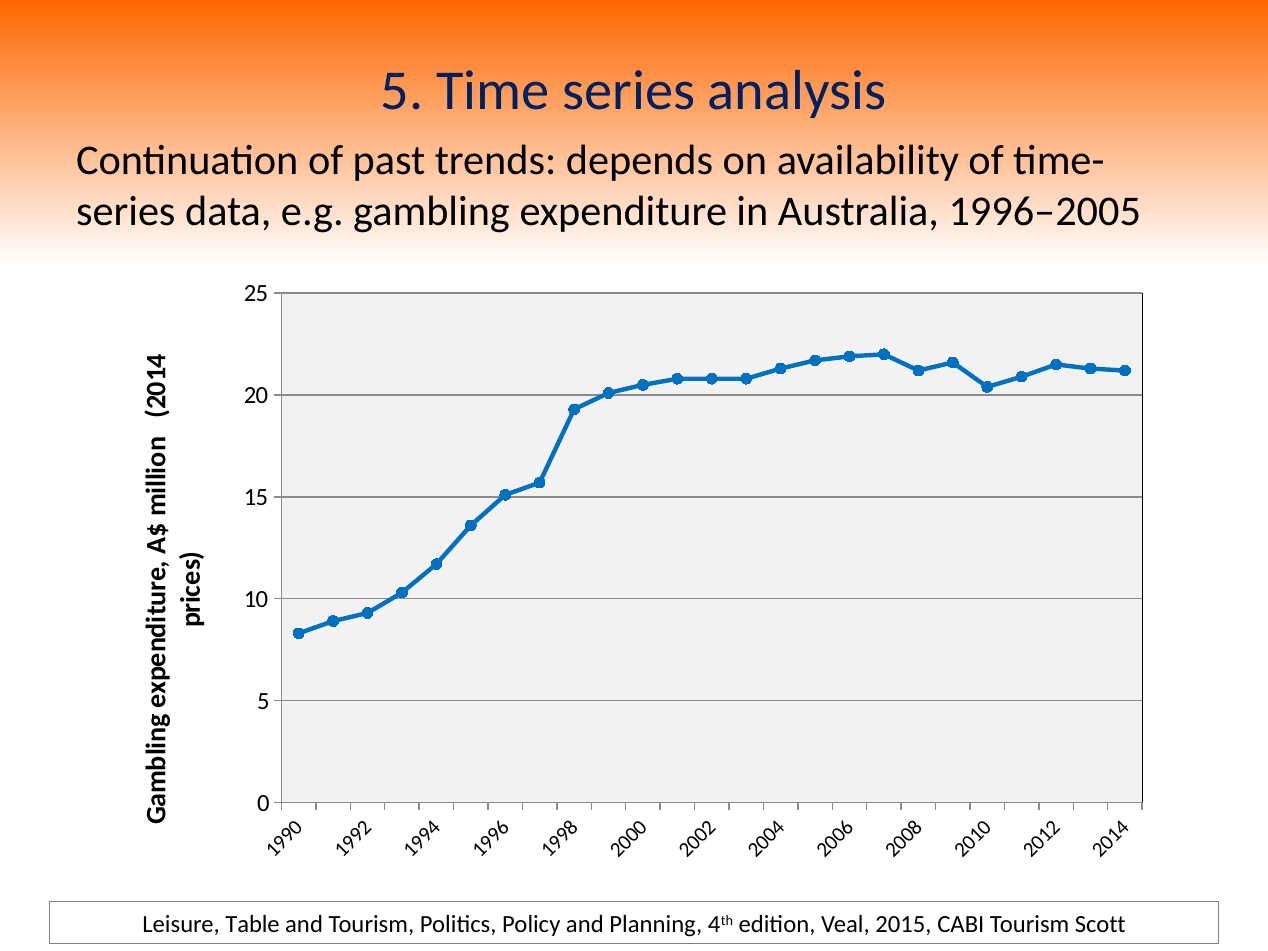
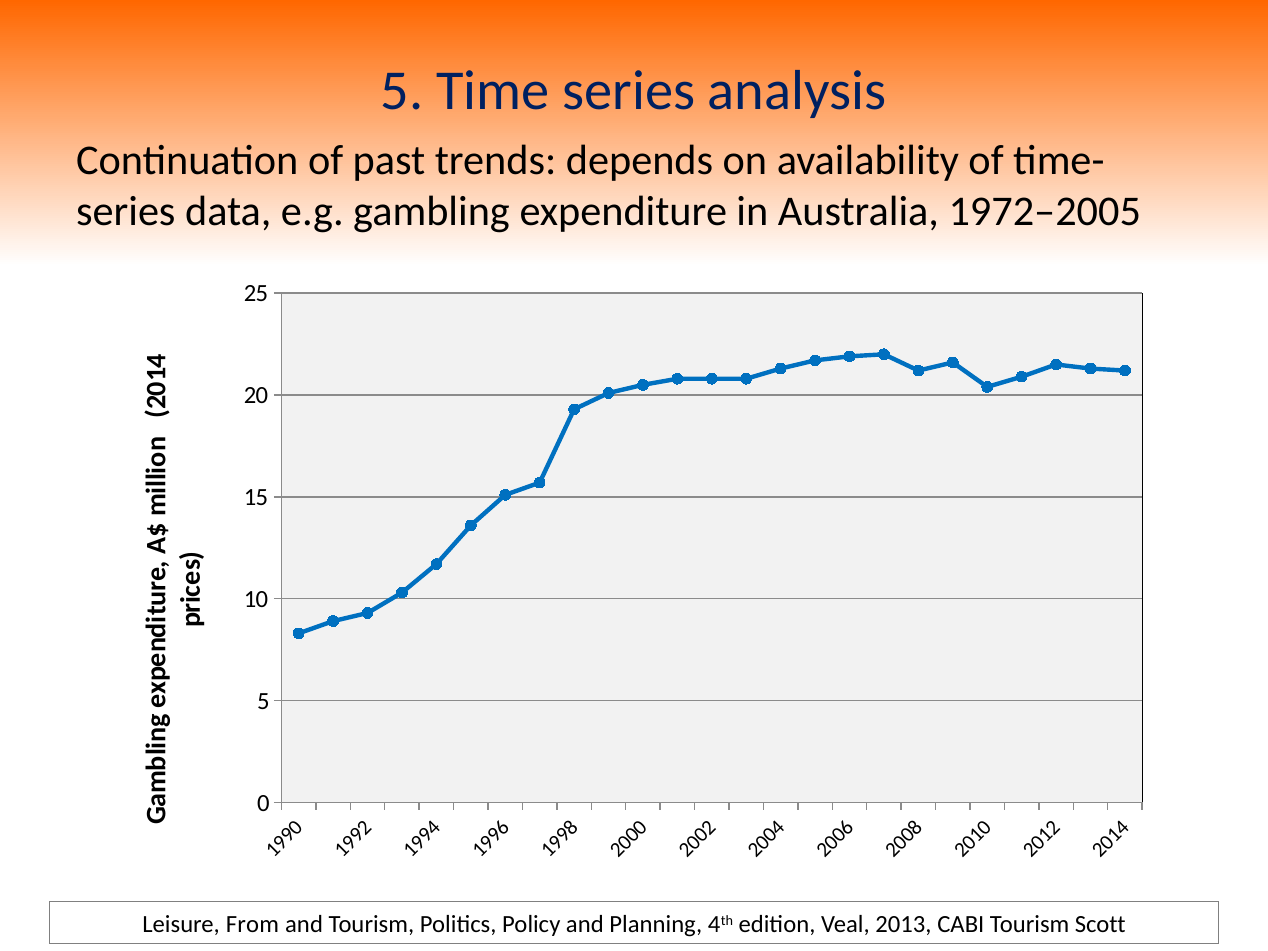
1996–2005: 1996–2005 -> 1972–2005
Table: Table -> From
2015: 2015 -> 2013
